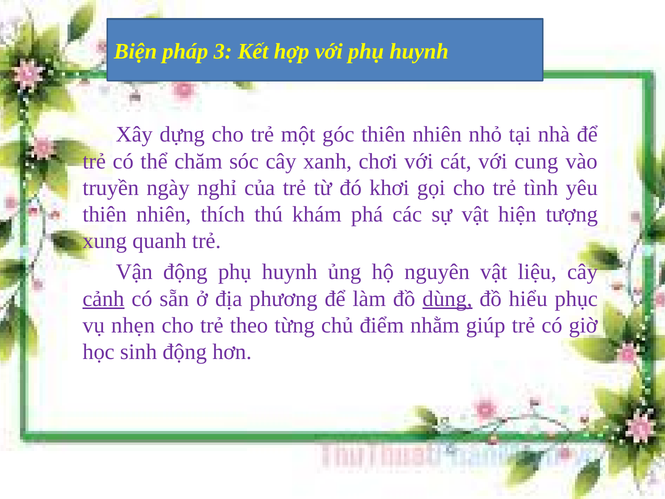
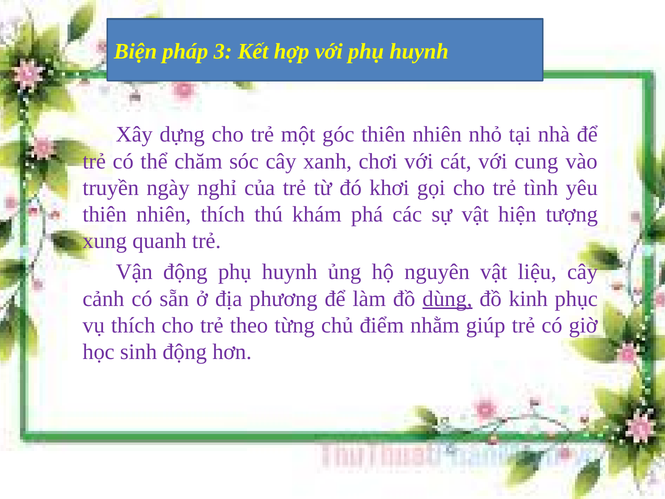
cảnh underline: present -> none
hiểu: hiểu -> kinh
vụ nhẹn: nhẹn -> thích
